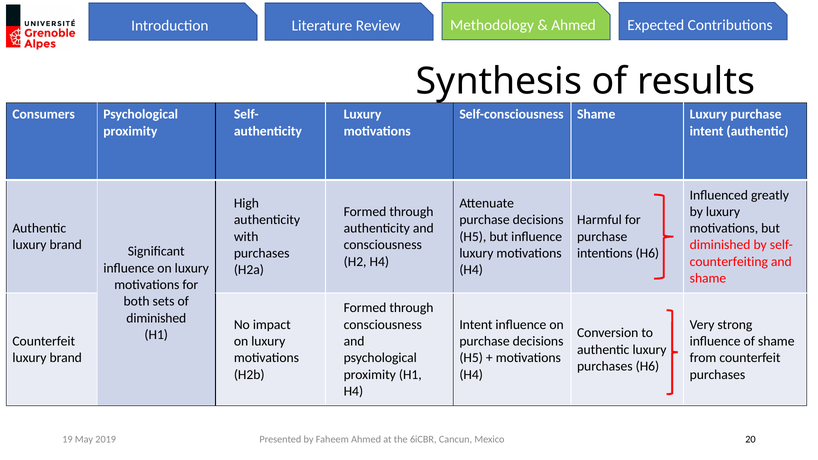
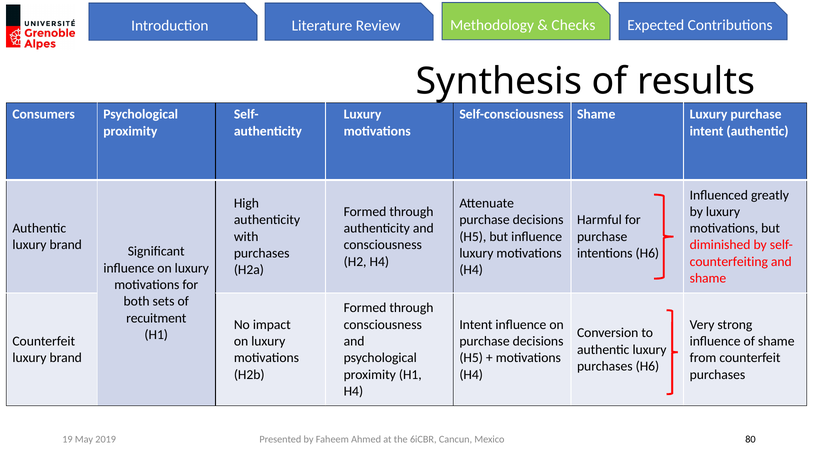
Ahmed at (574, 25): Ahmed -> Checks
diminished at (156, 318): diminished -> recuitment
20: 20 -> 80
